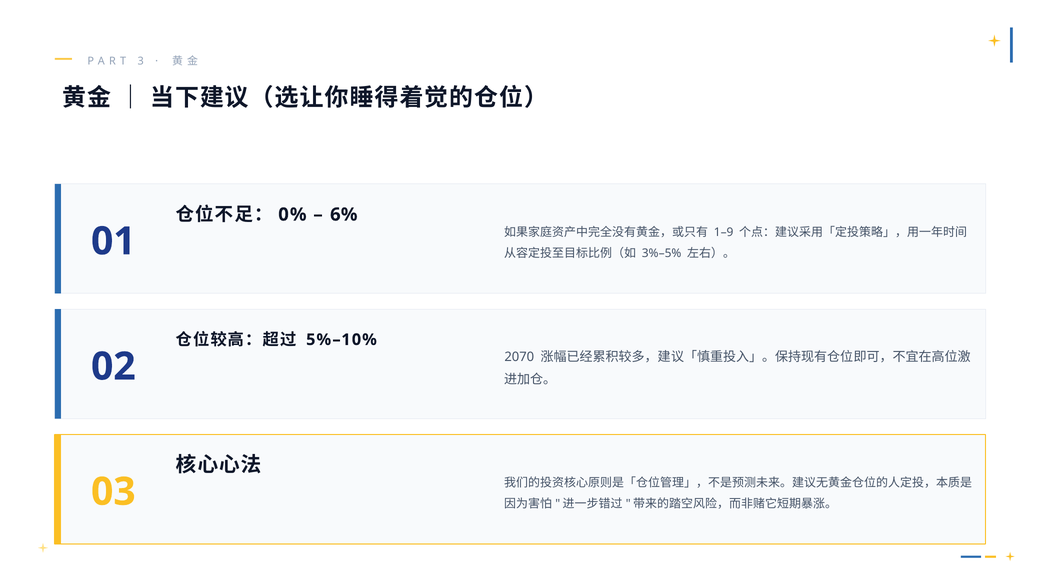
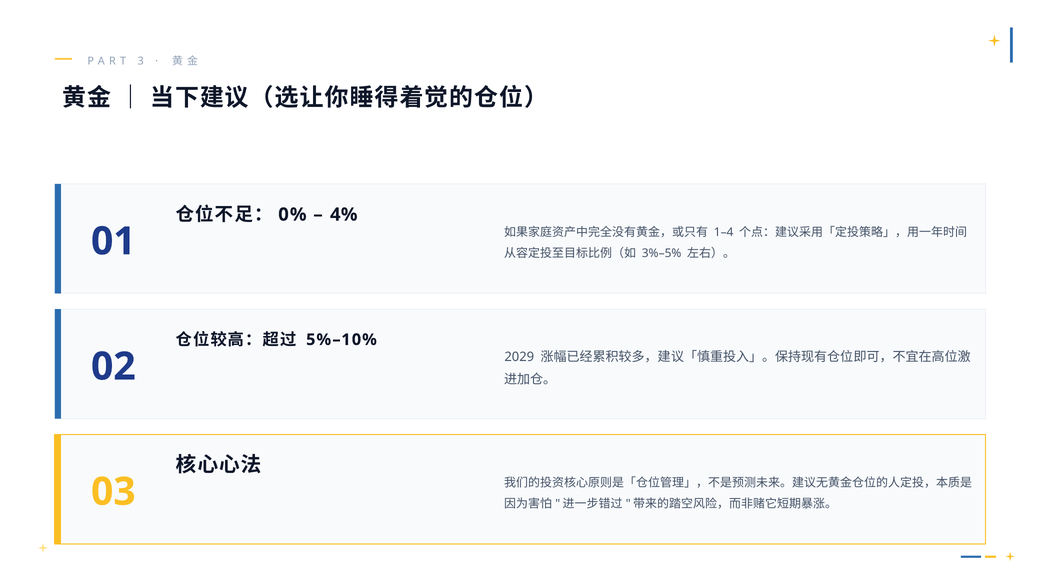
6%: 6% -> 4%
1–9: 1–9 -> 1–4
2070: 2070 -> 2029
